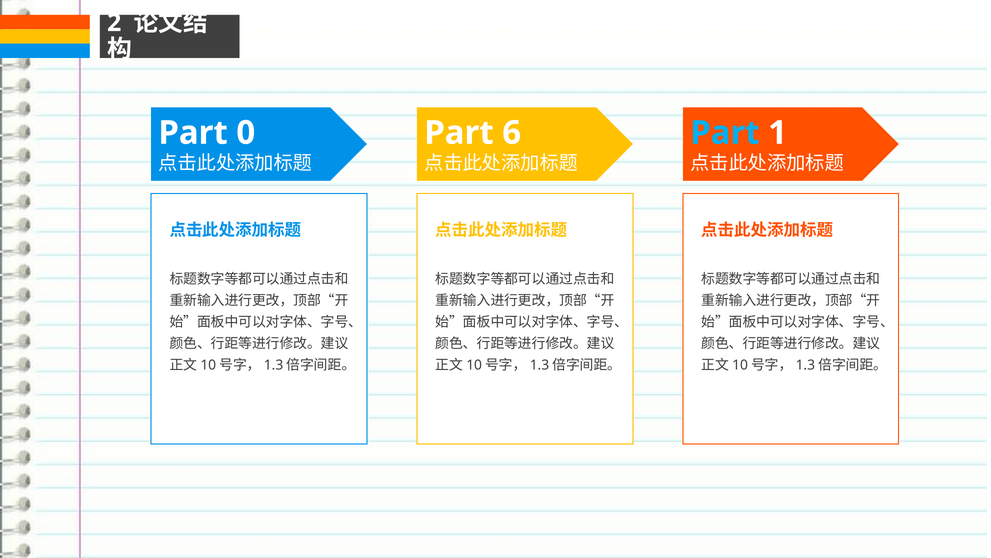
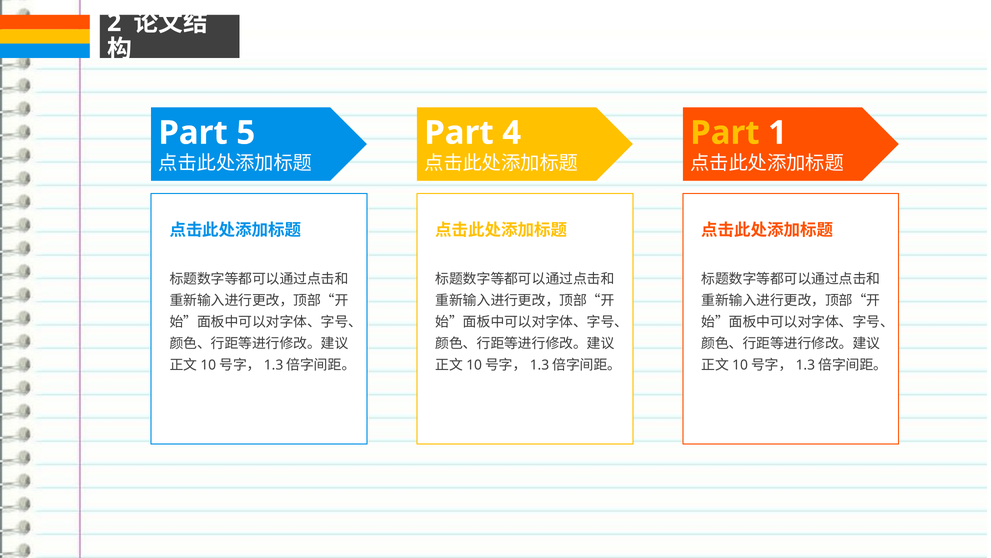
0: 0 -> 5
6: 6 -> 4
Part at (725, 133) colour: light blue -> yellow
